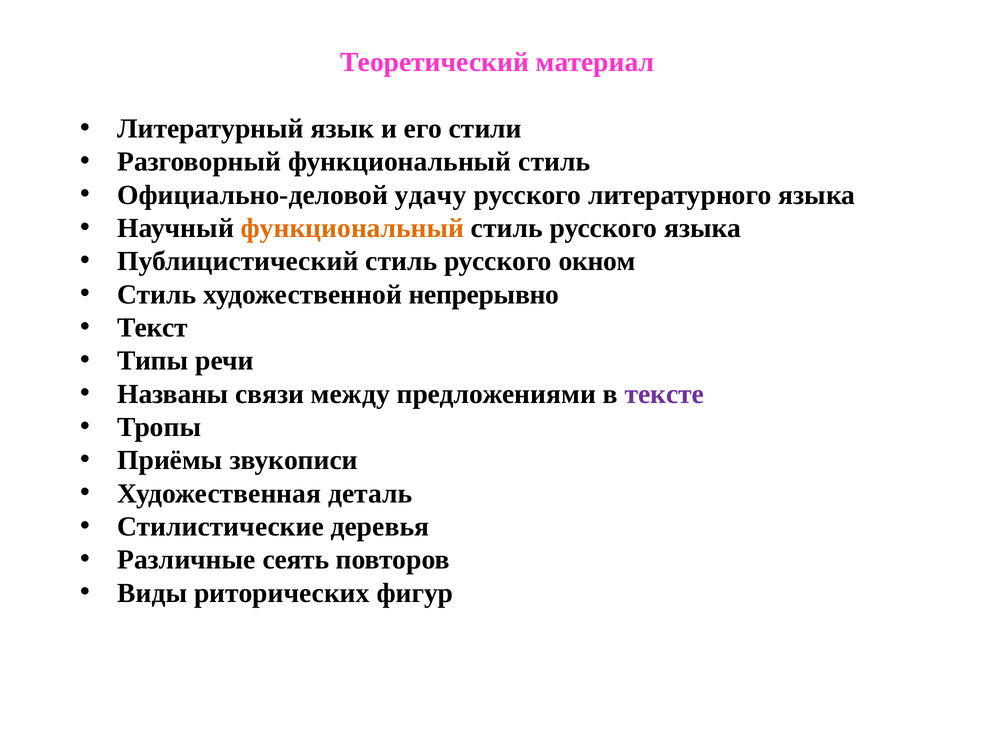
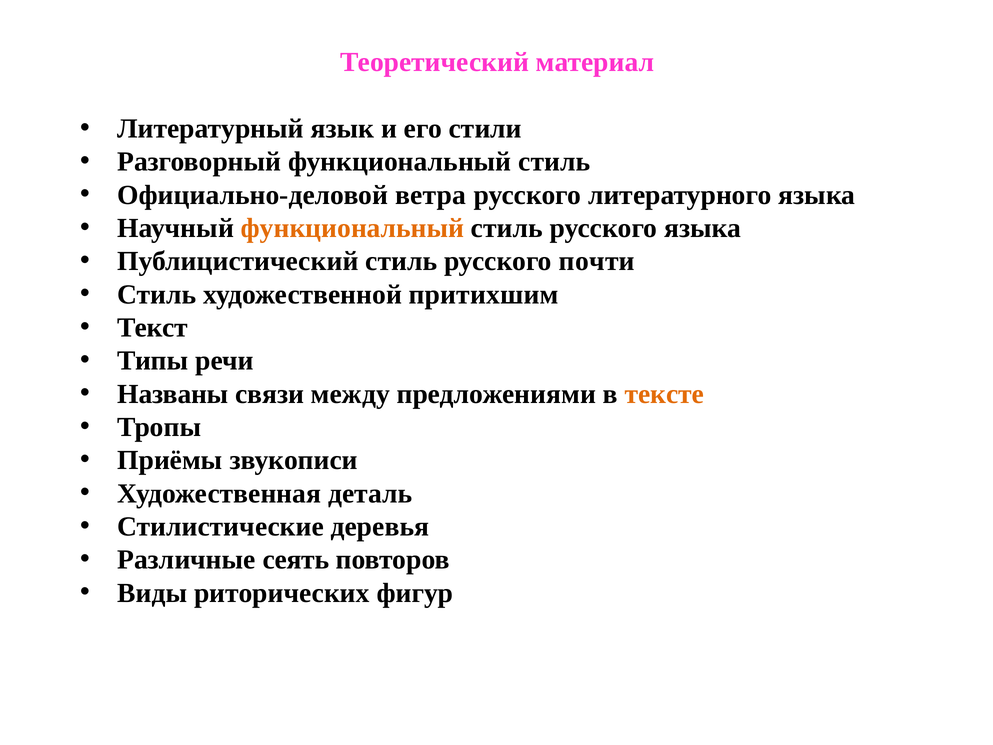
удачу: удачу -> ветра
окном: окном -> почти
непрерывно: непрерывно -> притихшим
тексте colour: purple -> orange
